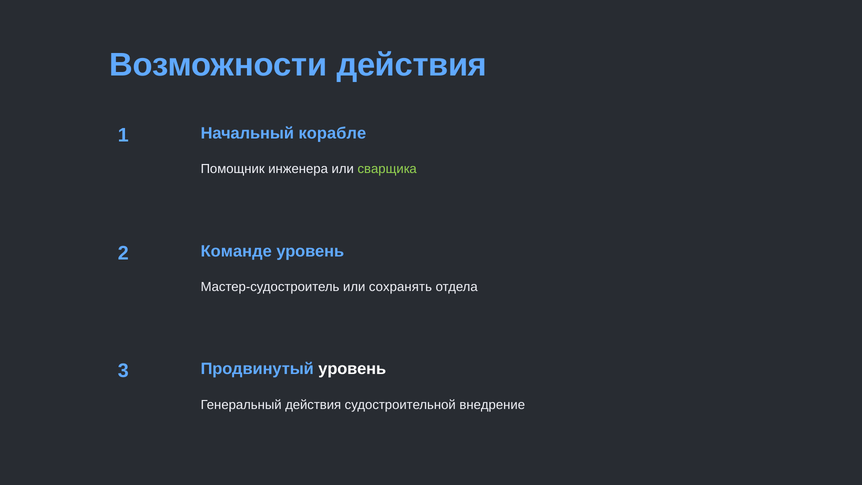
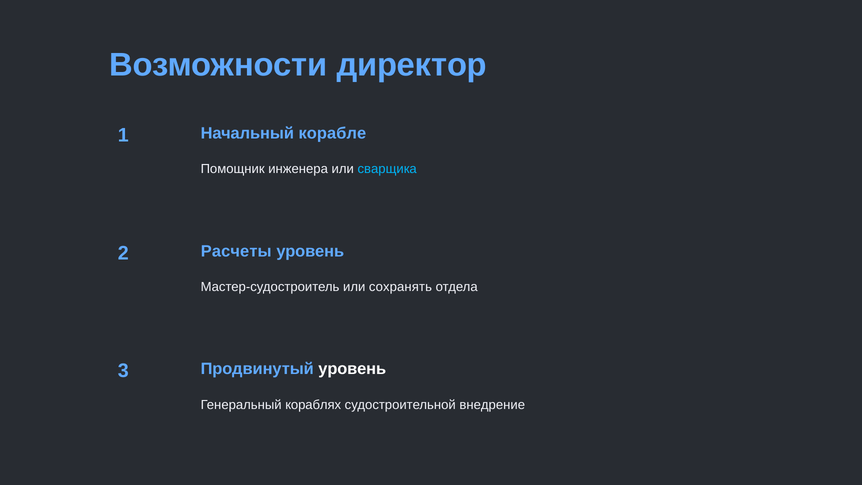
Возможности действия: действия -> директор
сварщика colour: light green -> light blue
Команде: Команде -> Расчеты
Генеральный действия: действия -> кораблях
